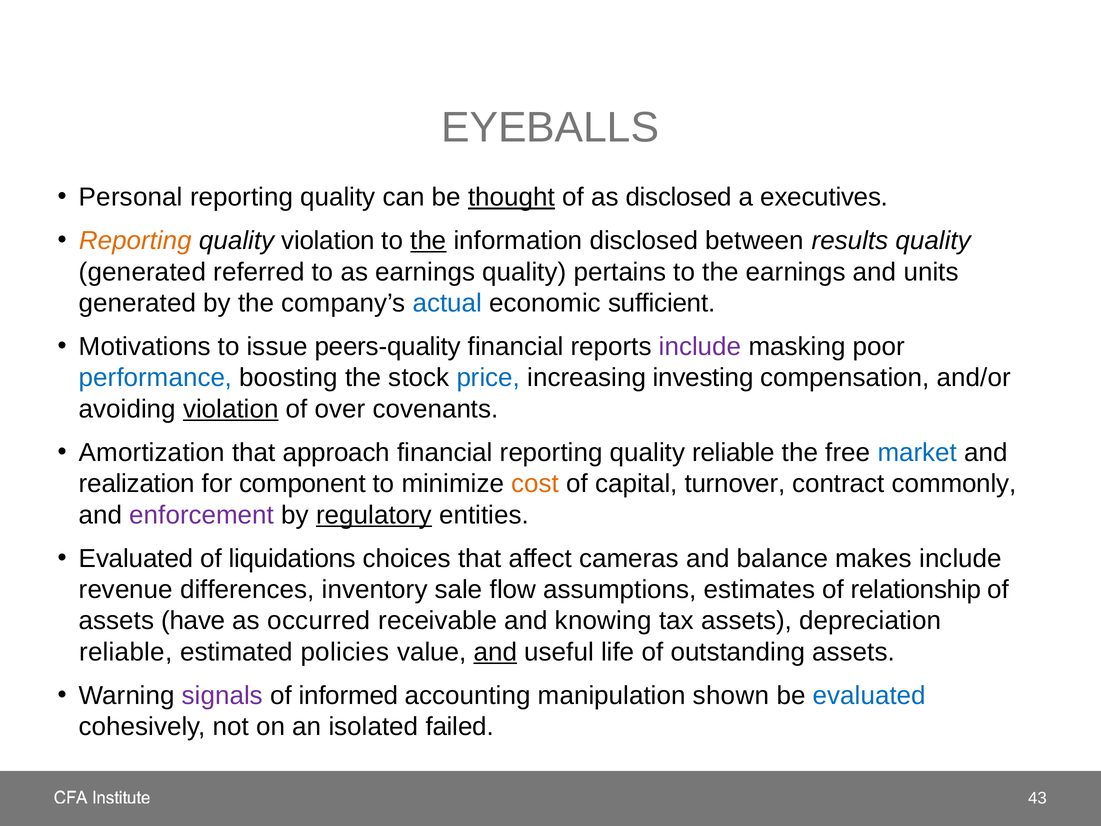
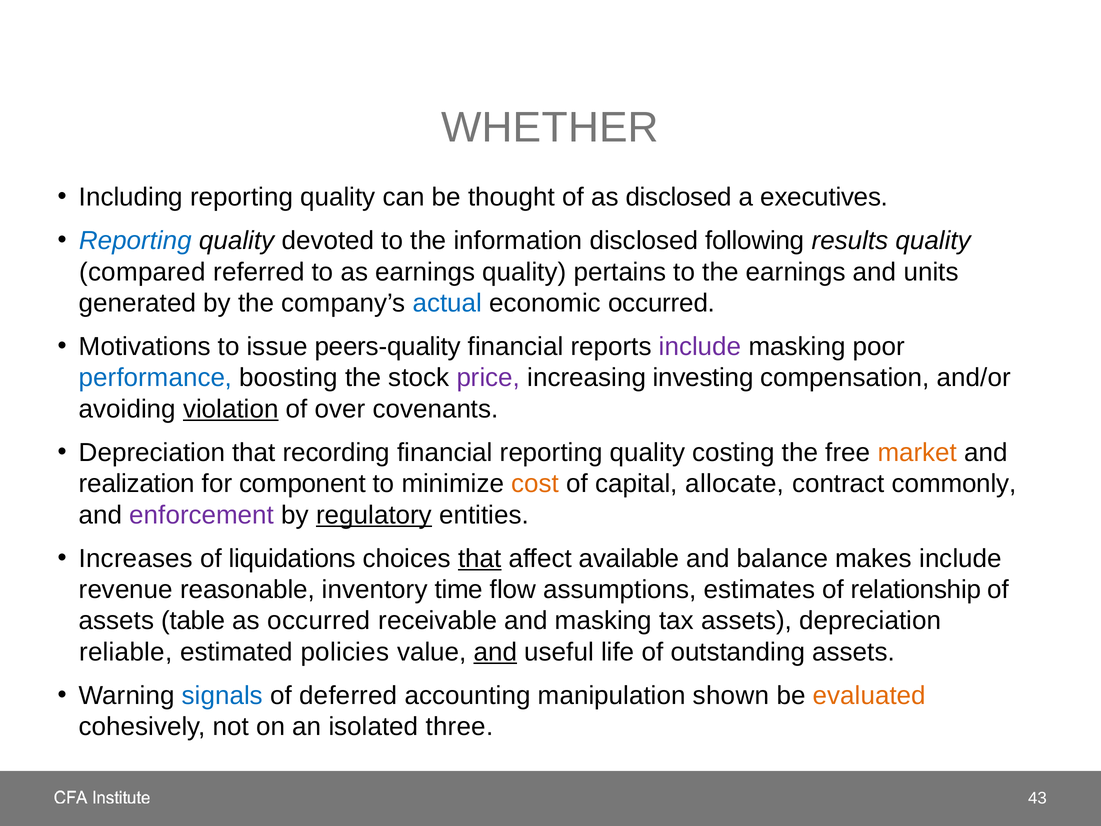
EYEBALLS: EYEBALLS -> WHETHER
Personal: Personal -> Including
thought underline: present -> none
Reporting at (135, 241) colour: orange -> blue
quality violation: violation -> devoted
the at (428, 241) underline: present -> none
between: between -> following
generated at (142, 272): generated -> compared
economic sufficient: sufficient -> occurred
price colour: blue -> purple
Amortization at (152, 452): Amortization -> Depreciation
approach: approach -> recording
quality reliable: reliable -> costing
market colour: blue -> orange
turnover: turnover -> allocate
Evaluated at (136, 558): Evaluated -> Increases
that at (480, 558) underline: none -> present
cameras: cameras -> available
differences: differences -> reasonable
sale: sale -> time
have: have -> table
and knowing: knowing -> masking
signals colour: purple -> blue
informed: informed -> deferred
evaluated at (869, 695) colour: blue -> orange
failed: failed -> three
